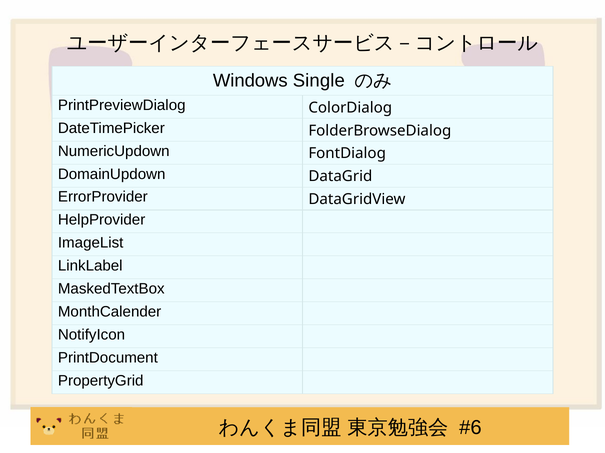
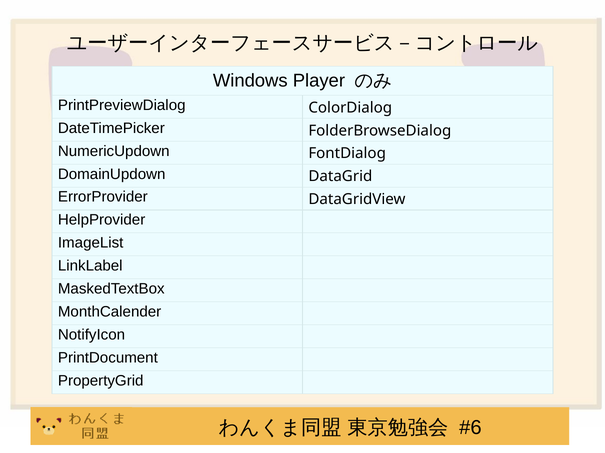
Single: Single -> Player
